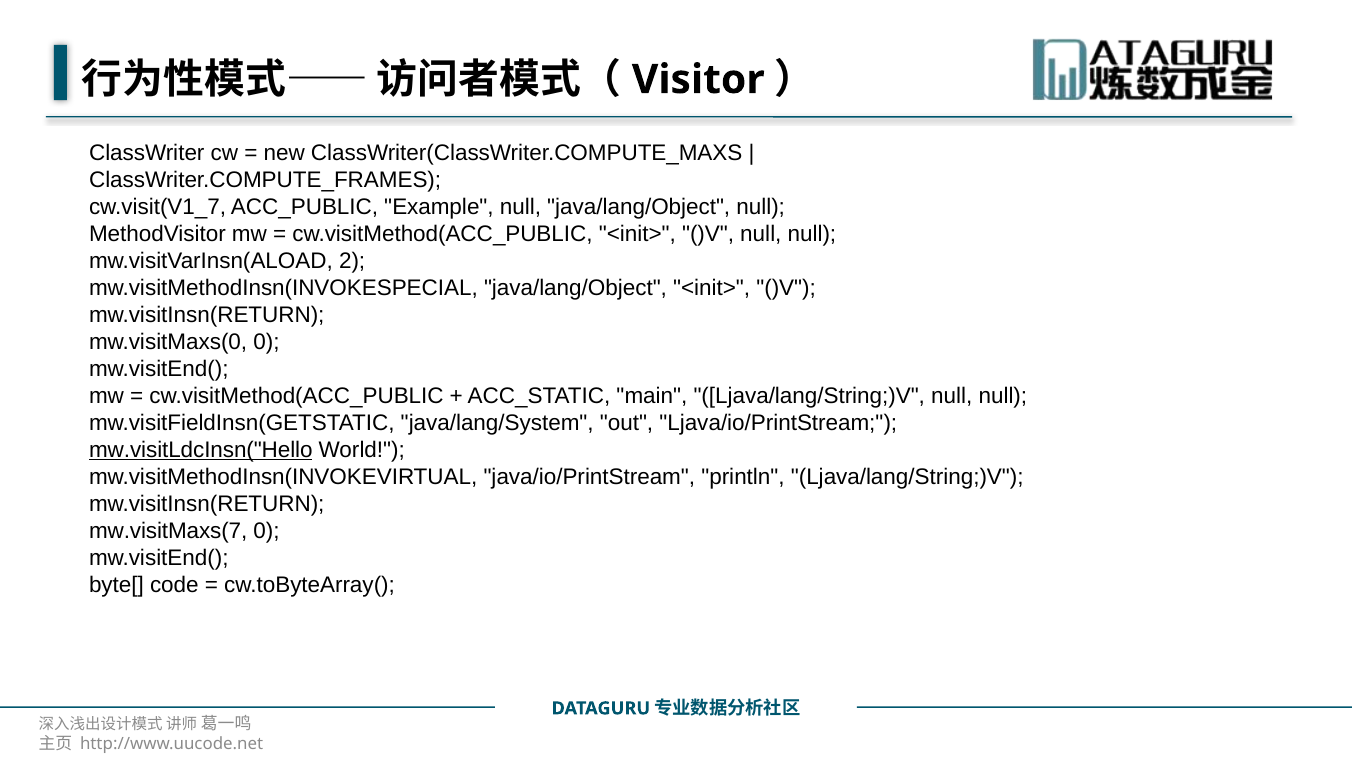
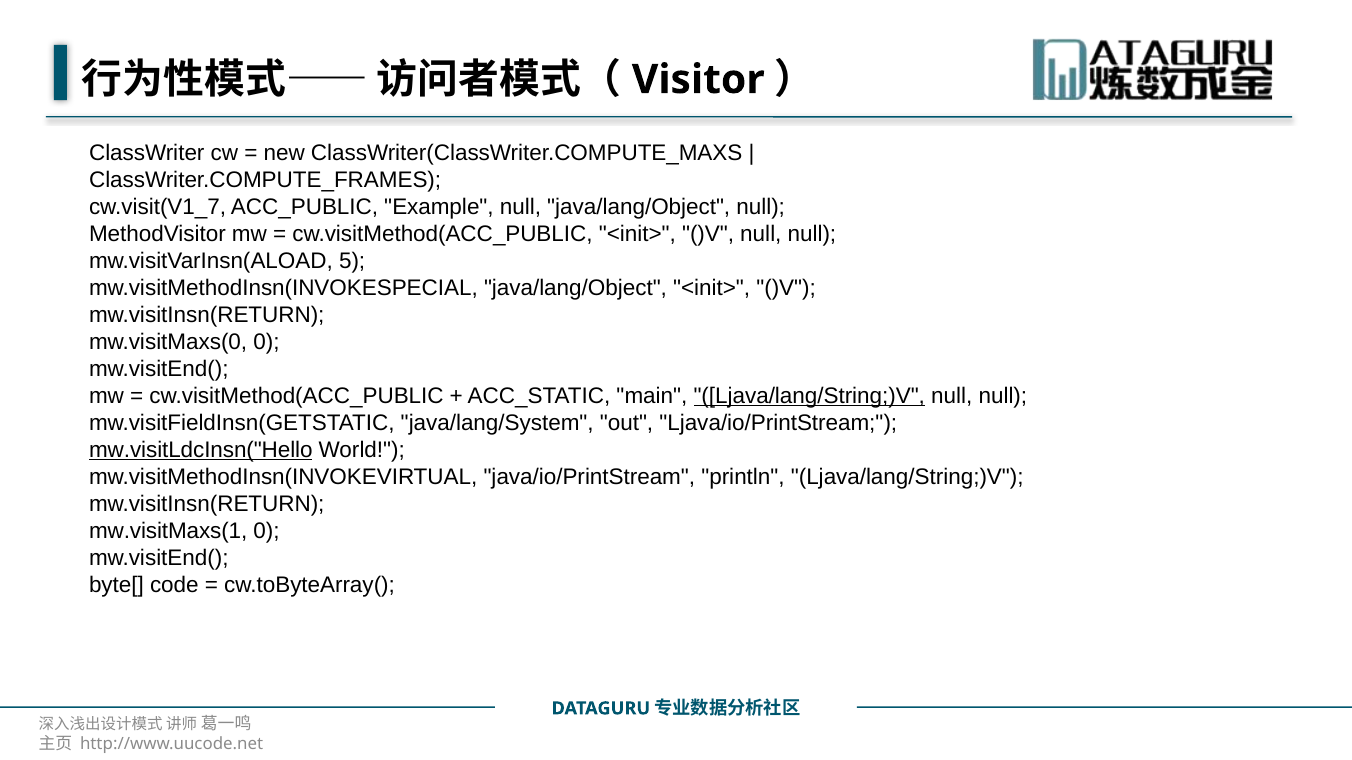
2: 2 -> 5
Ljava/lang/String;)V at (809, 396) underline: none -> present
mw.visitMaxs(7: mw.visitMaxs(7 -> mw.visitMaxs(1
